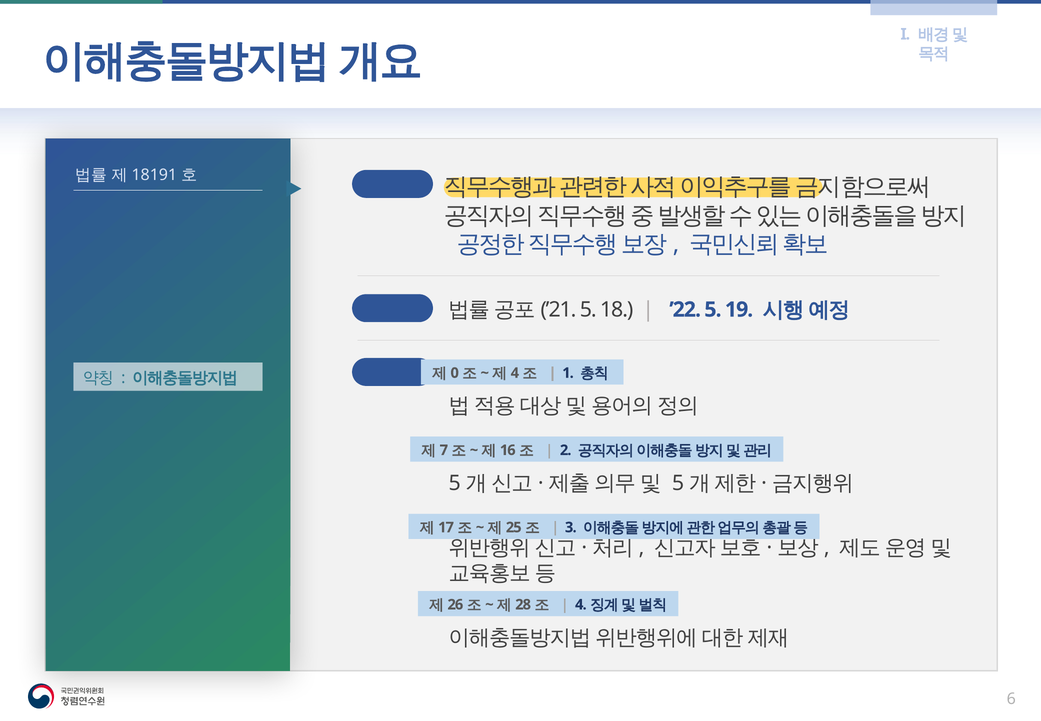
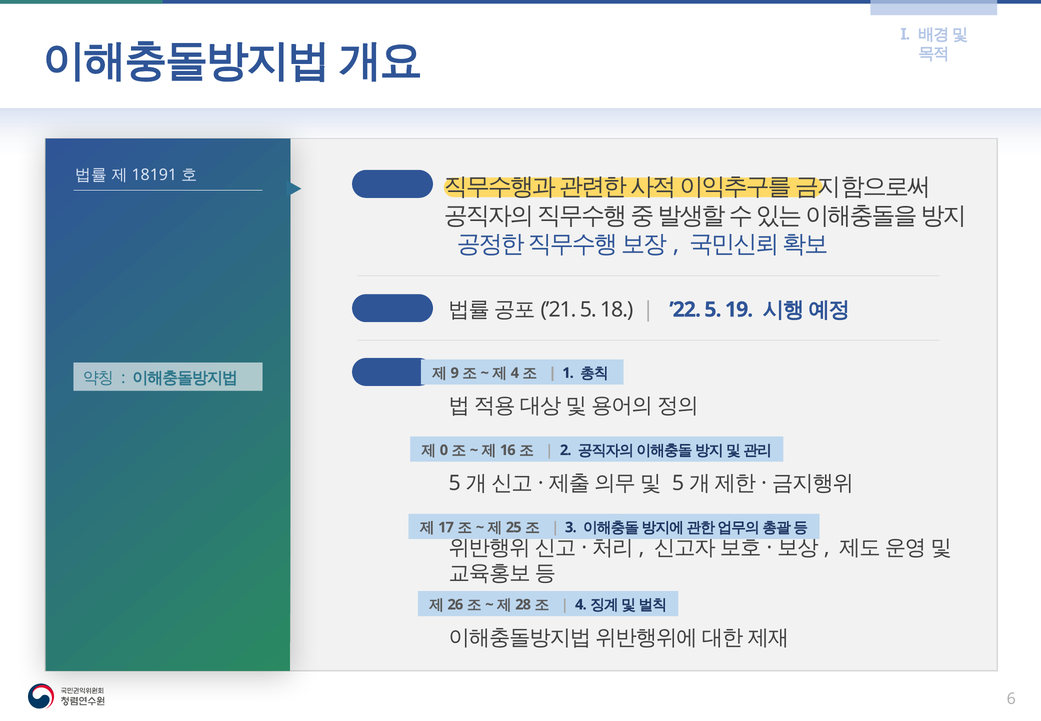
0: 0 -> 9
7: 7 -> 0
